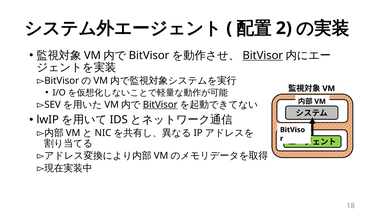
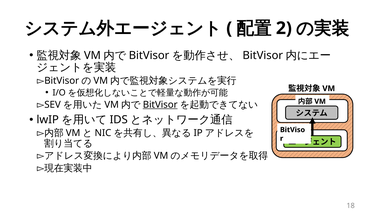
BitVisor at (263, 55) underline: present -> none
